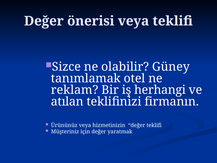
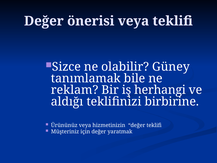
otel: otel -> bile
atılan: atılan -> aldığı
firmanın: firmanın -> birbirine
